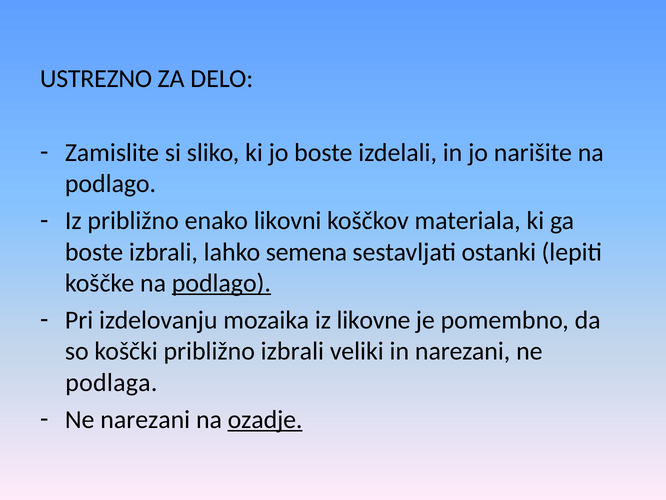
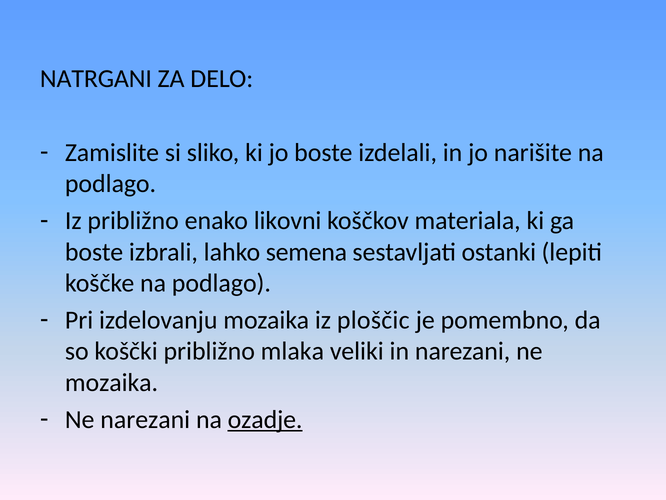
USTREZNO: USTREZNO -> NATRGANI
podlago at (221, 283) underline: present -> none
likovne: likovne -> ploščic
približno izbrali: izbrali -> mlaka
podlaga at (111, 382): podlaga -> mozaika
